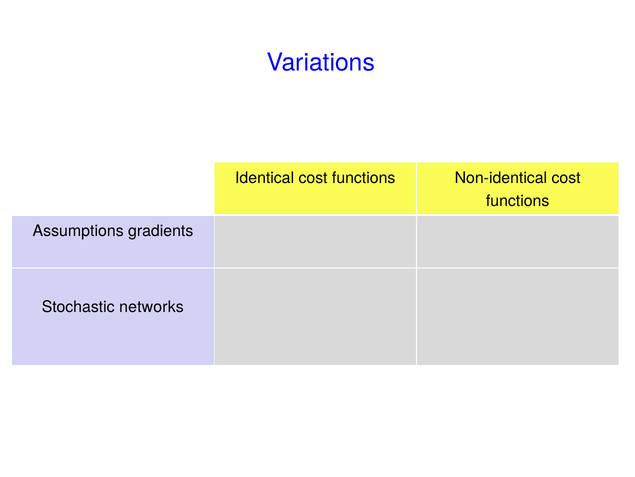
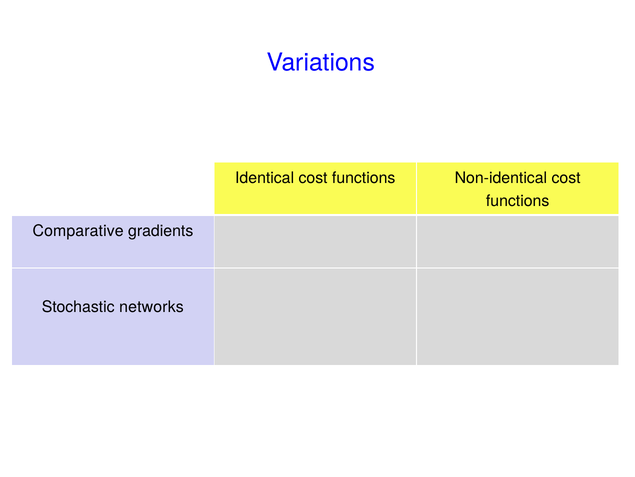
Assumptions: Assumptions -> Comparative
